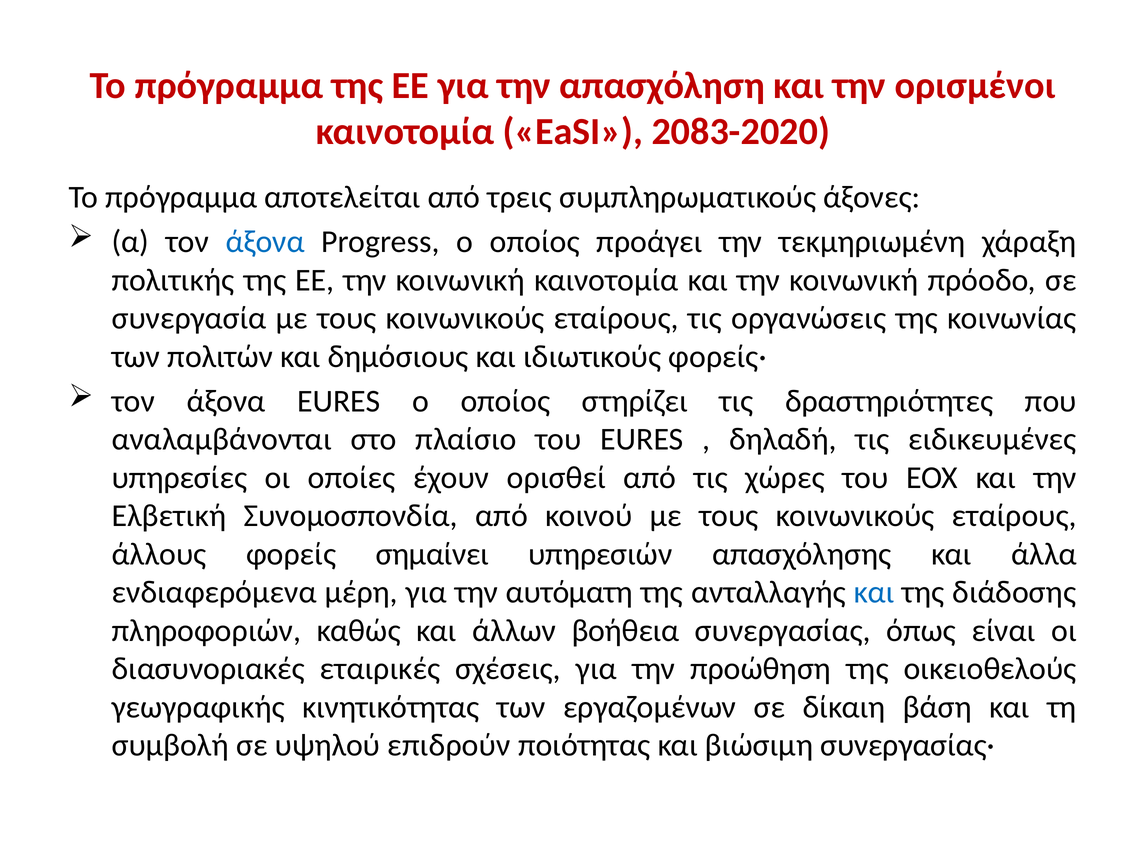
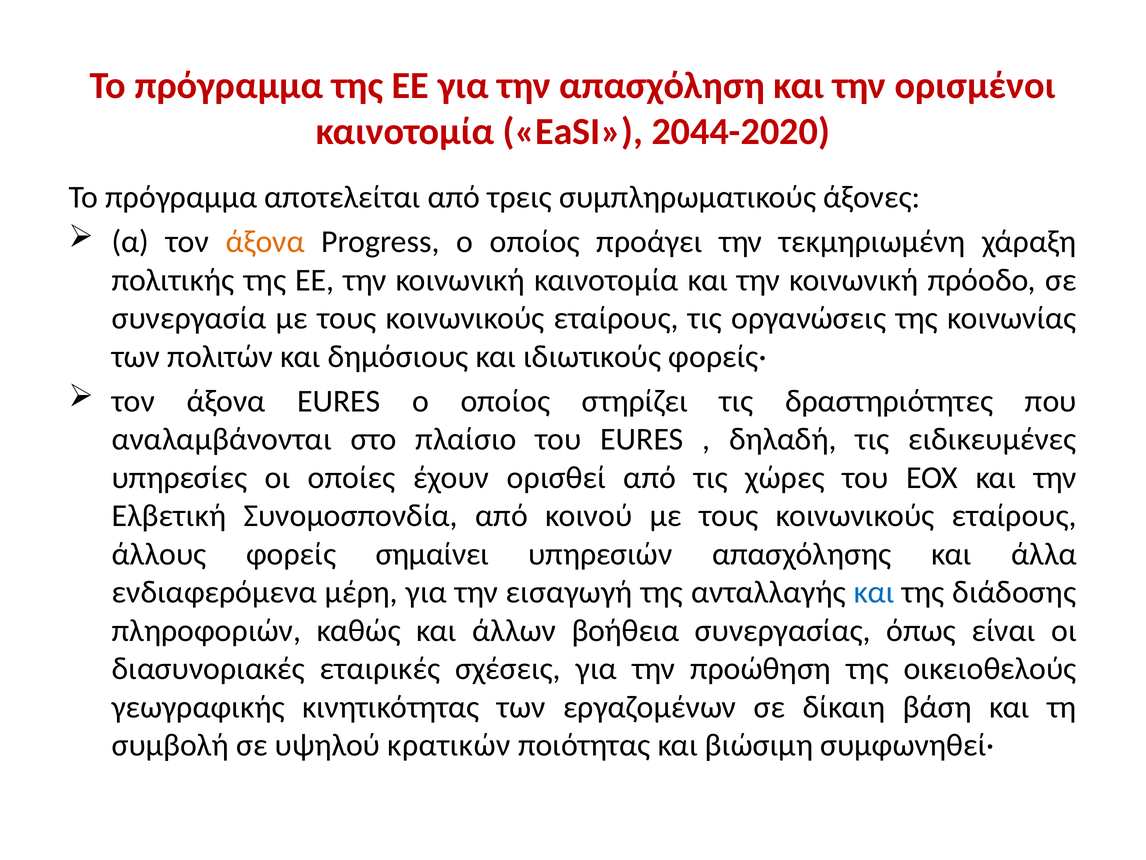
2083-2020: 2083-2020 -> 2044-2020
άξονα at (265, 242) colour: blue -> orange
αυτόματη: αυτόματη -> εισαγωγή
επιδρούν: επιδρούν -> κρατικών
συνεργασίας·: συνεργασίας· -> συμφωνηθεί·
